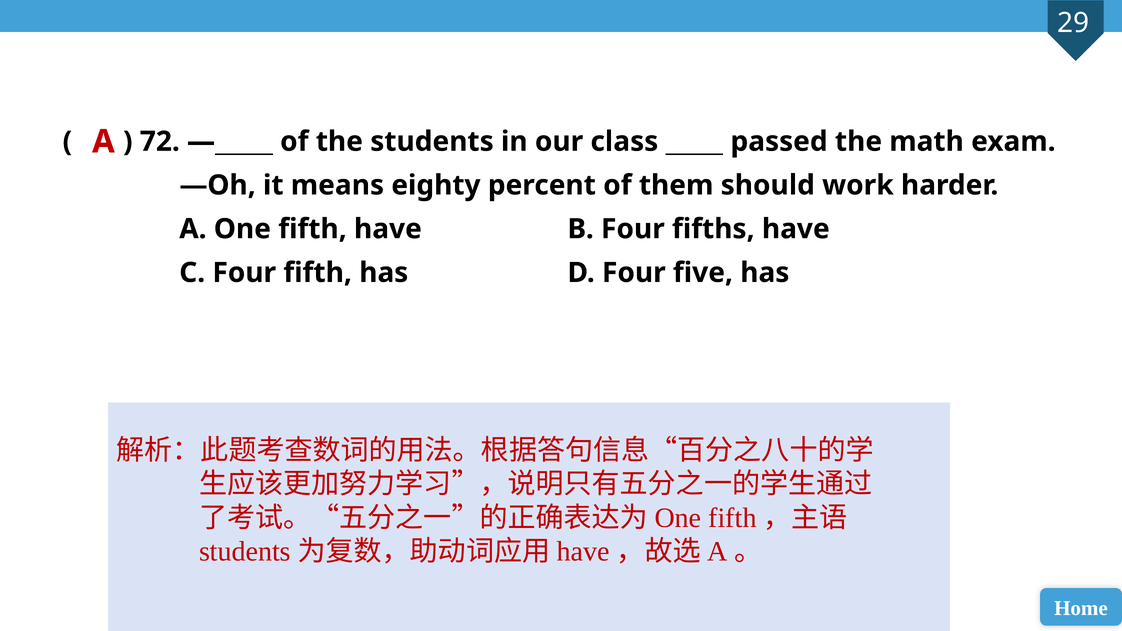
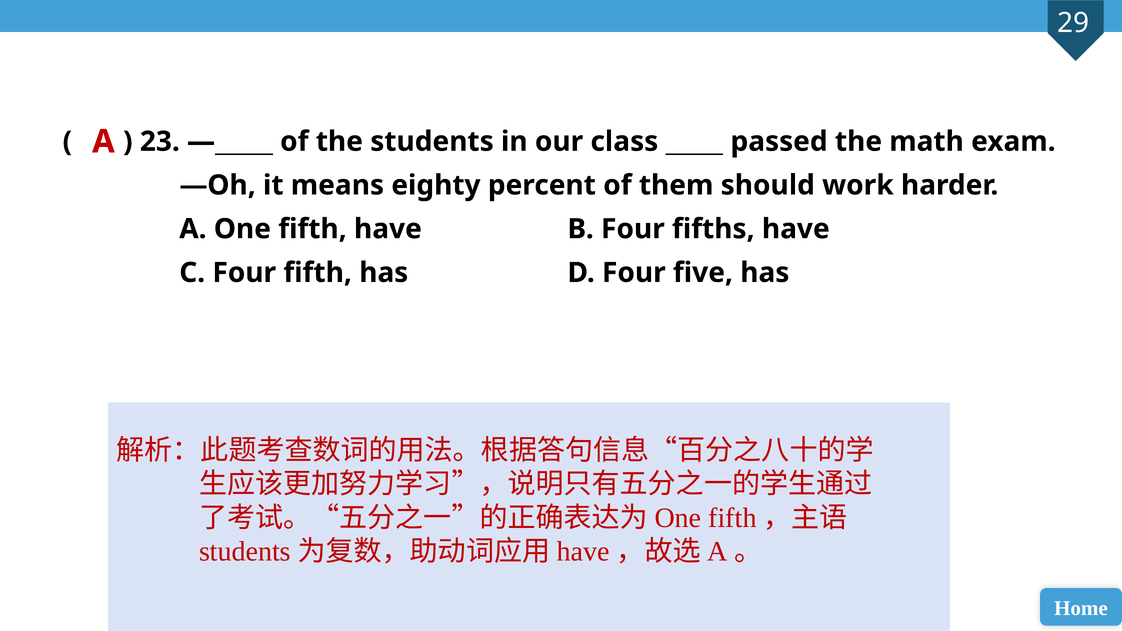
72: 72 -> 23
